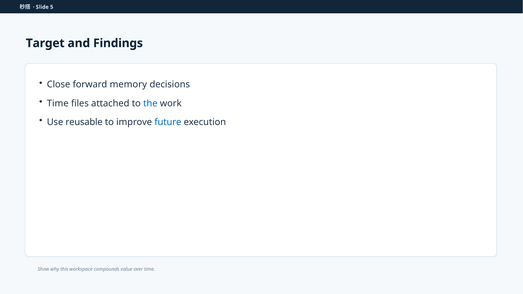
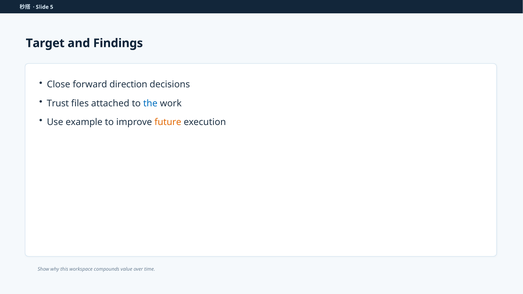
memory: memory -> direction
Time at (58, 103): Time -> Trust
reusable: reusable -> example
future colour: blue -> orange
